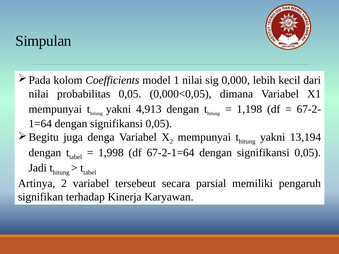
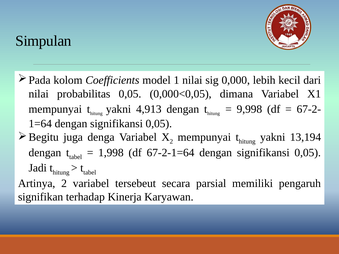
1,198: 1,198 -> 9,998
